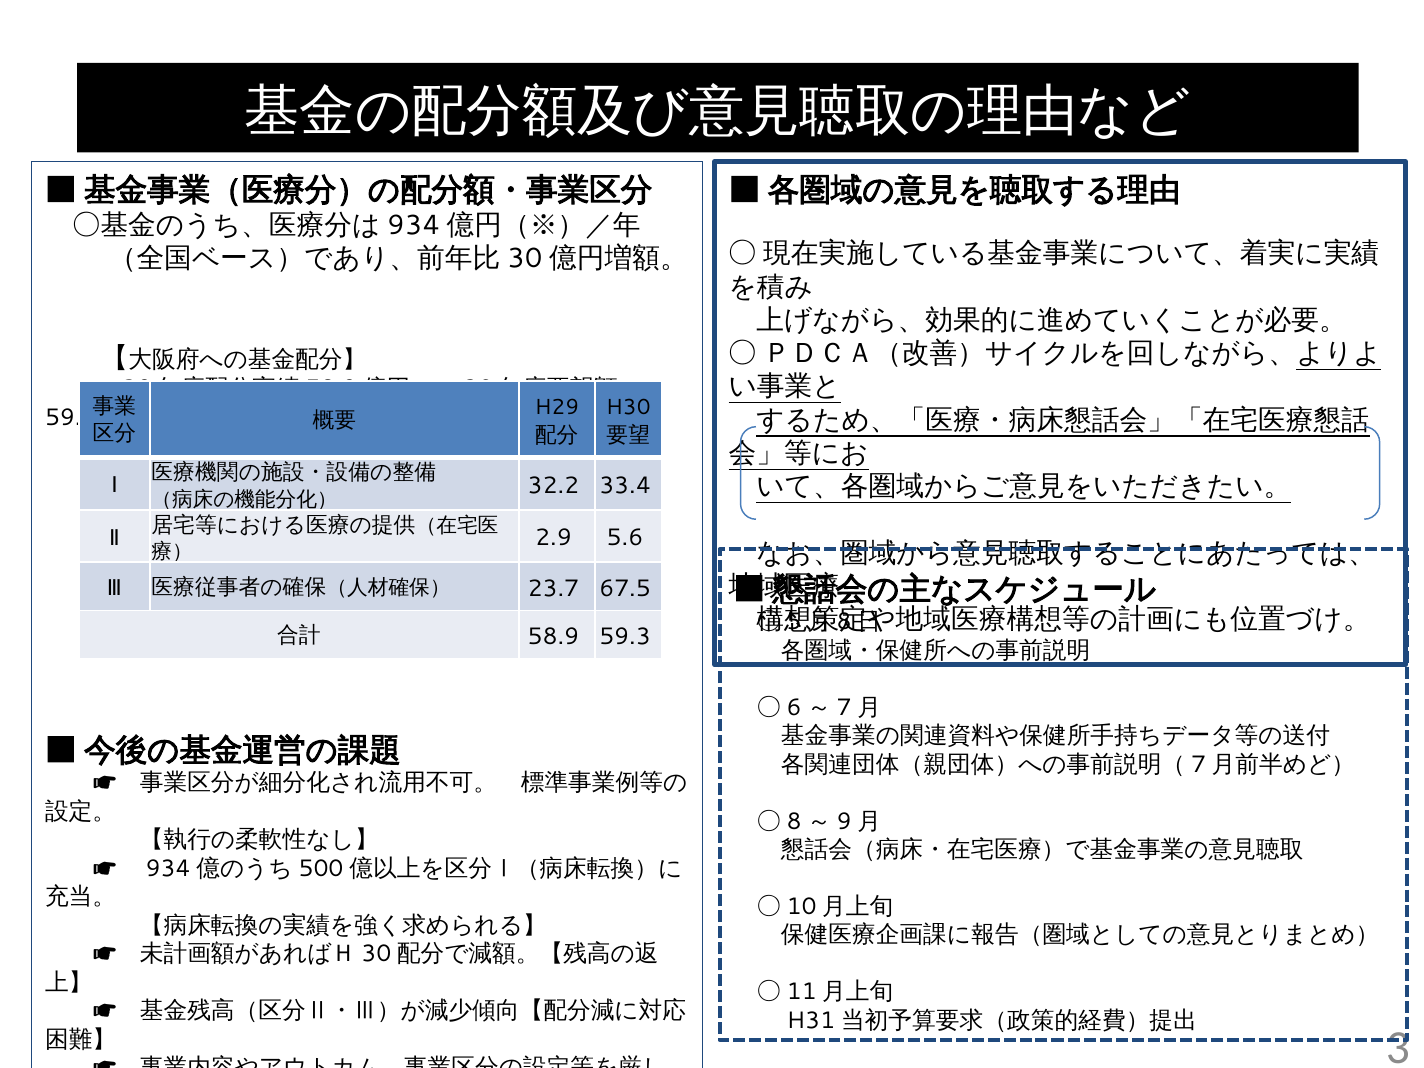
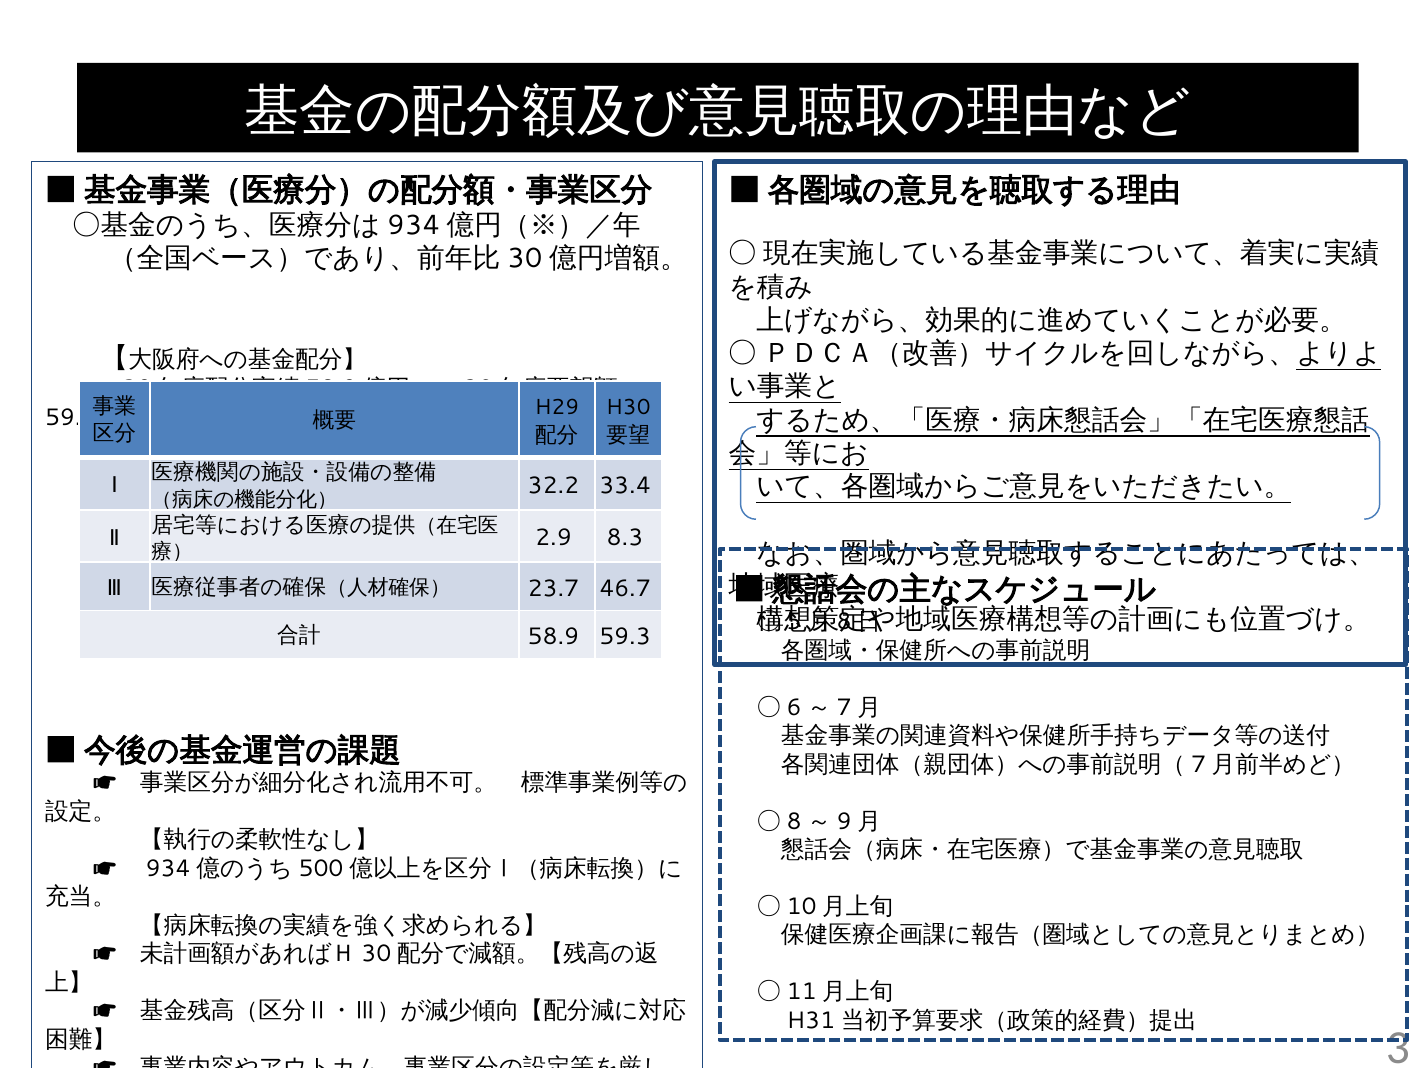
5.6: 5.6 -> 8.3
67.5: 67.5 -> 46.7
